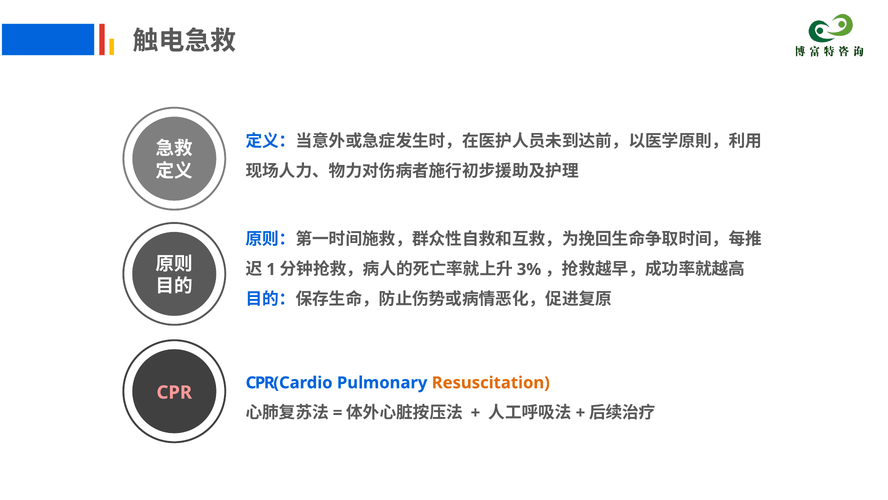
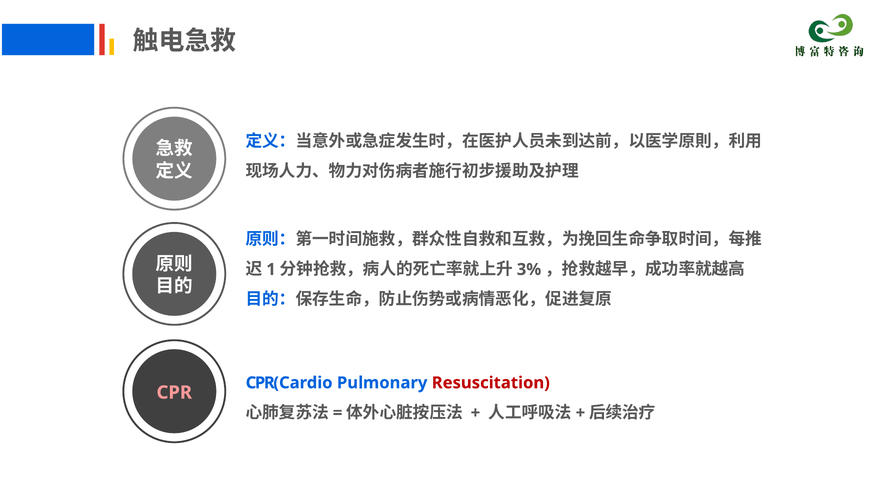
Resuscitation colour: orange -> red
